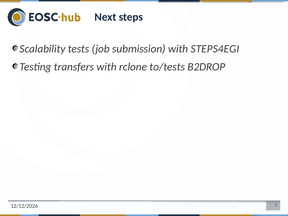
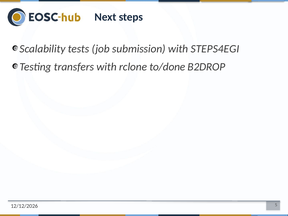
to/tests: to/tests -> to/done
